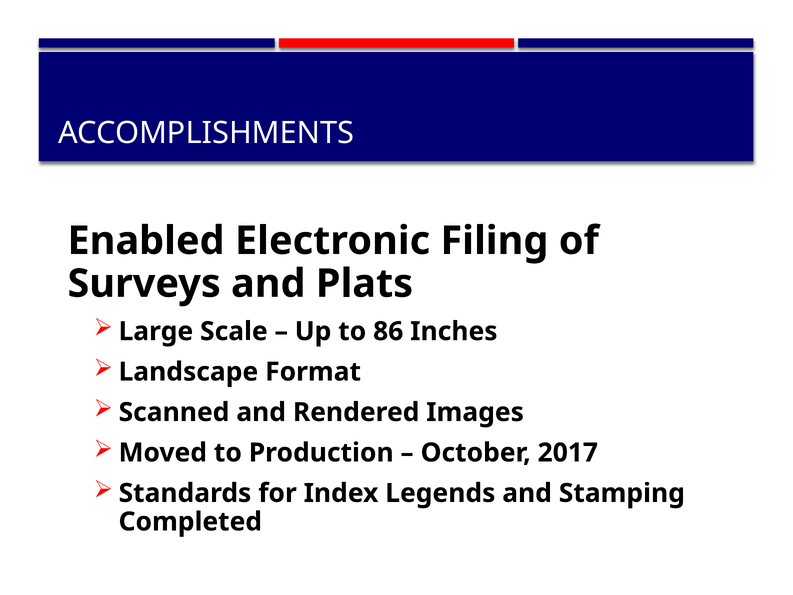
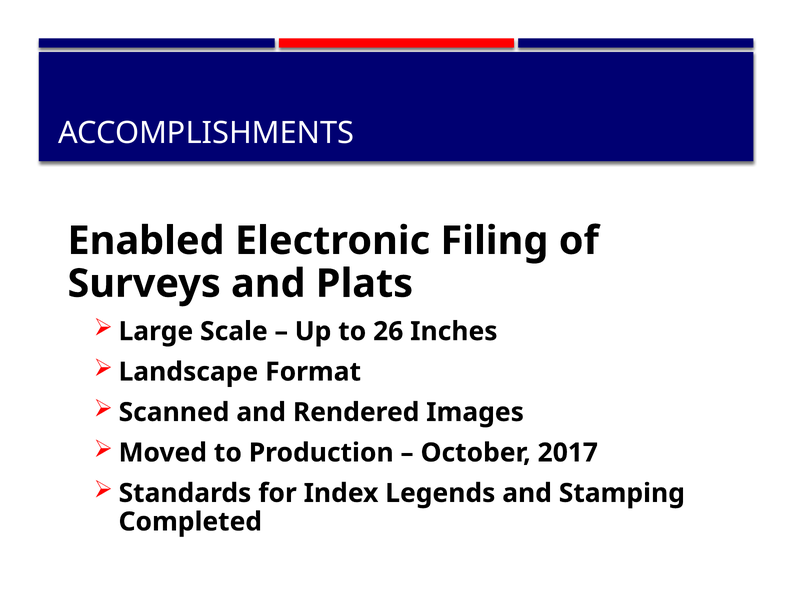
86: 86 -> 26
